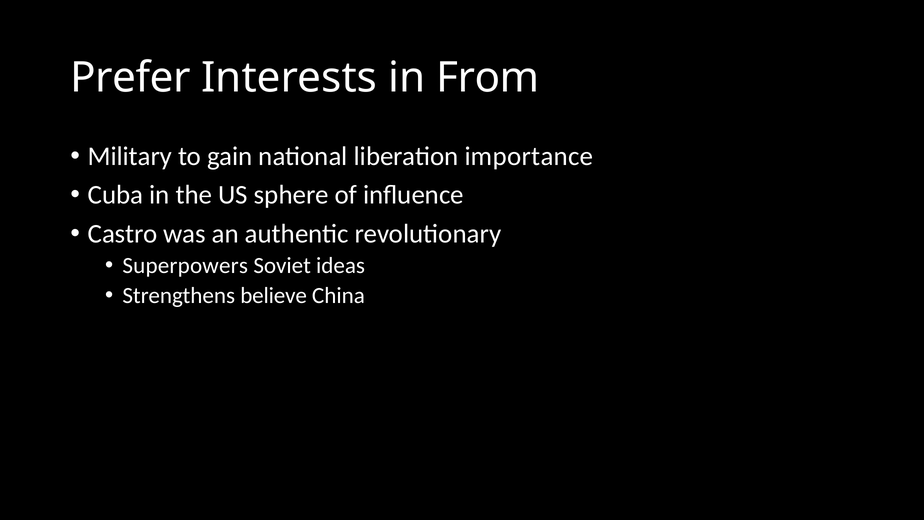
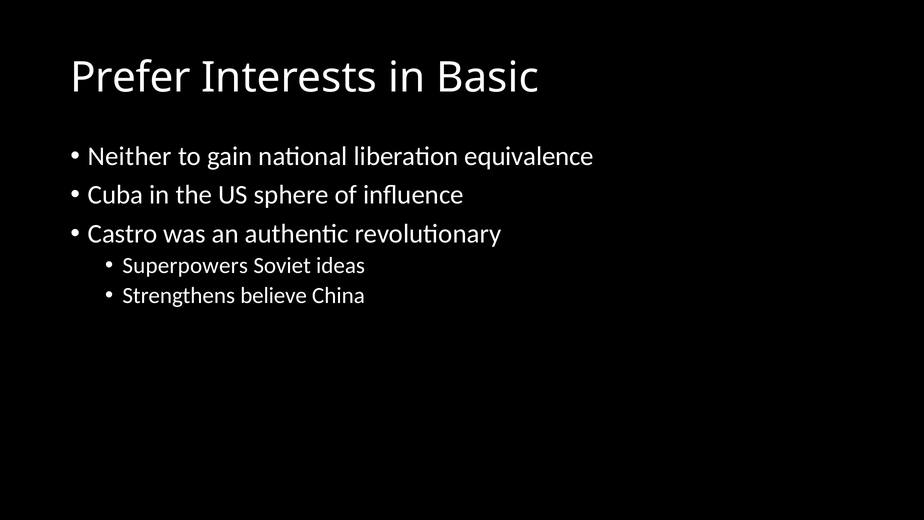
From: From -> Basic
Military: Military -> Neither
importance: importance -> equivalence
